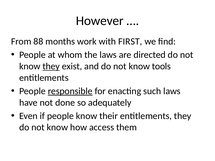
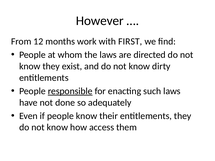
88: 88 -> 12
they at (51, 66) underline: present -> none
tools: tools -> dirty
